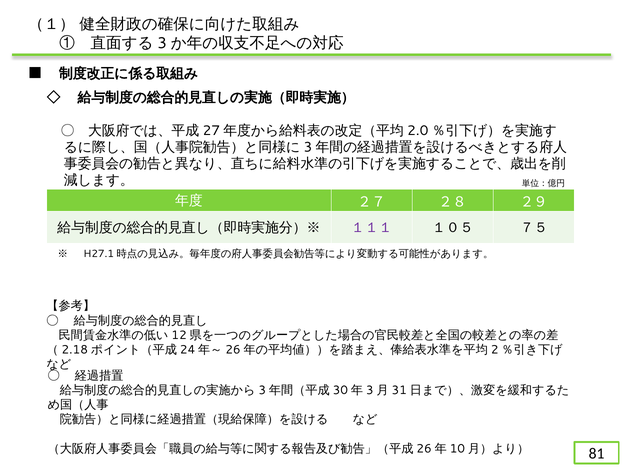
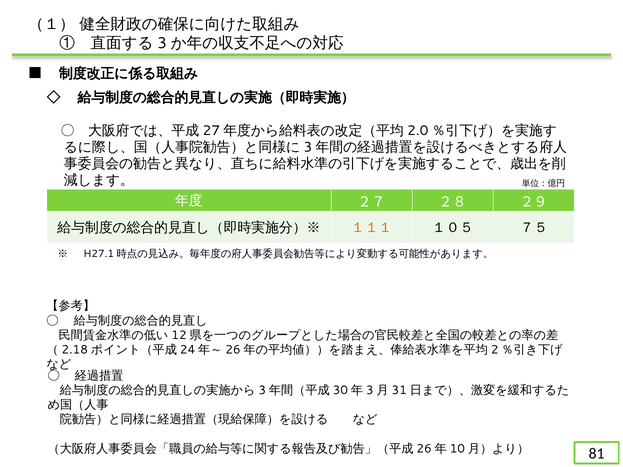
１１１ colour: purple -> orange
